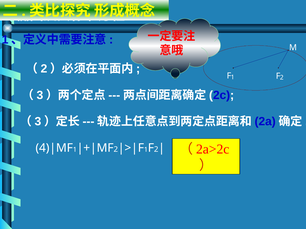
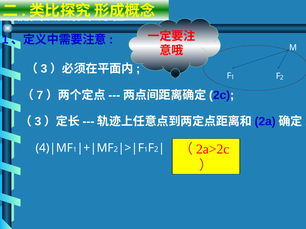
2 at (44, 69): 2 -> 3
3 at (40, 95): 3 -> 7
